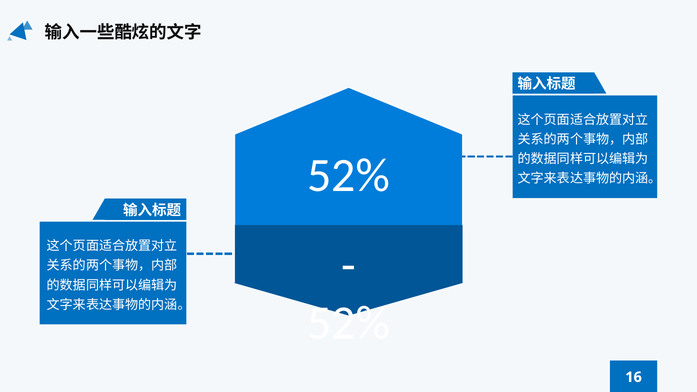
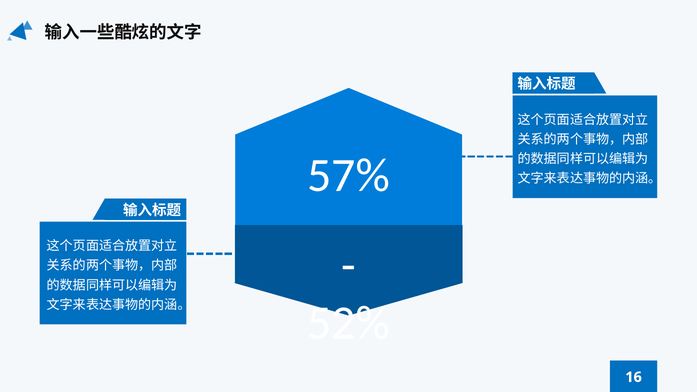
52% at (349, 176): 52% -> 57%
